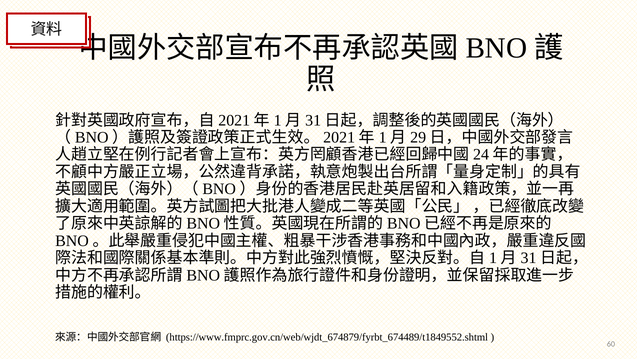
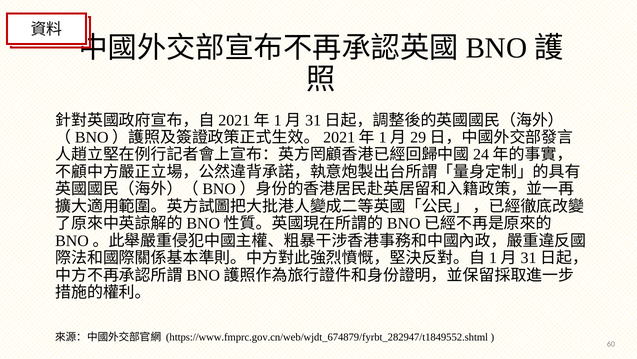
https://www.fmprc.gov.cn/web/wjdt_674879/fyrbt_674489/t1849552.shtml: https://www.fmprc.gov.cn/web/wjdt_674879/fyrbt_674489/t1849552.shtml -> https://www.fmprc.gov.cn/web/wjdt_674879/fyrbt_282947/t1849552.shtml
